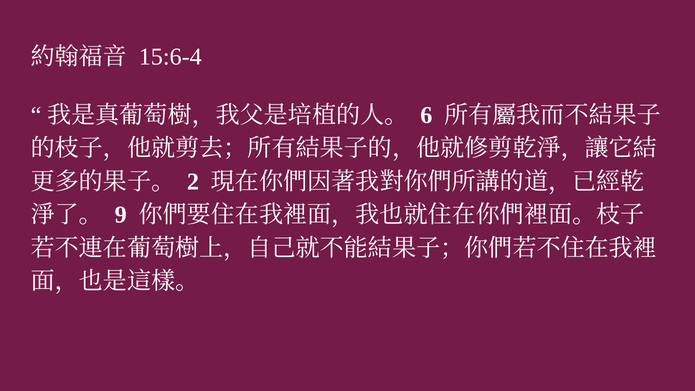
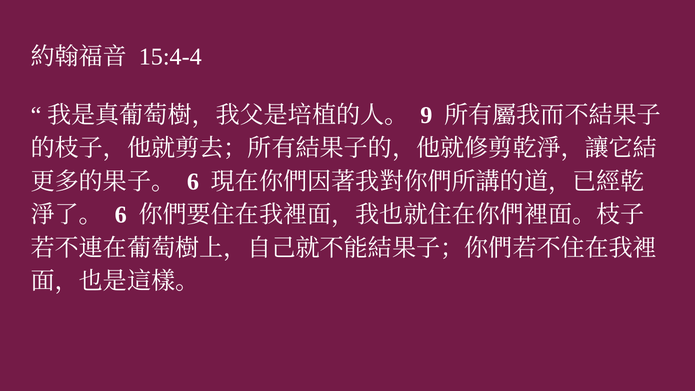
15:6-4: 15:6-4 -> 15:4-4
6: 6 -> 9
2 at (193, 182): 2 -> 6
9 at (121, 215): 9 -> 6
